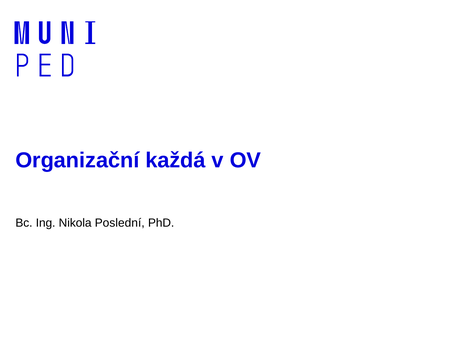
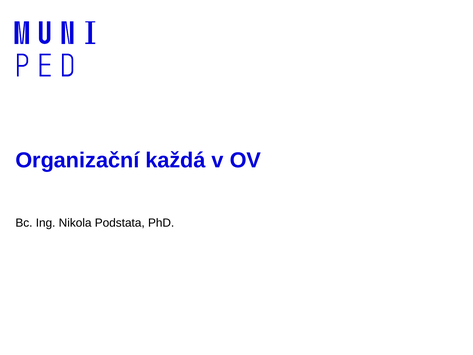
Poslední: Poslední -> Podstata
